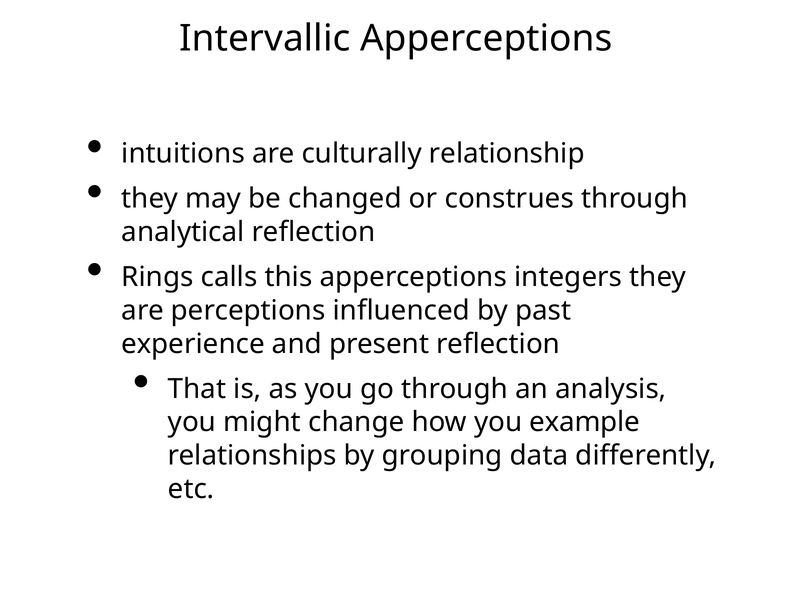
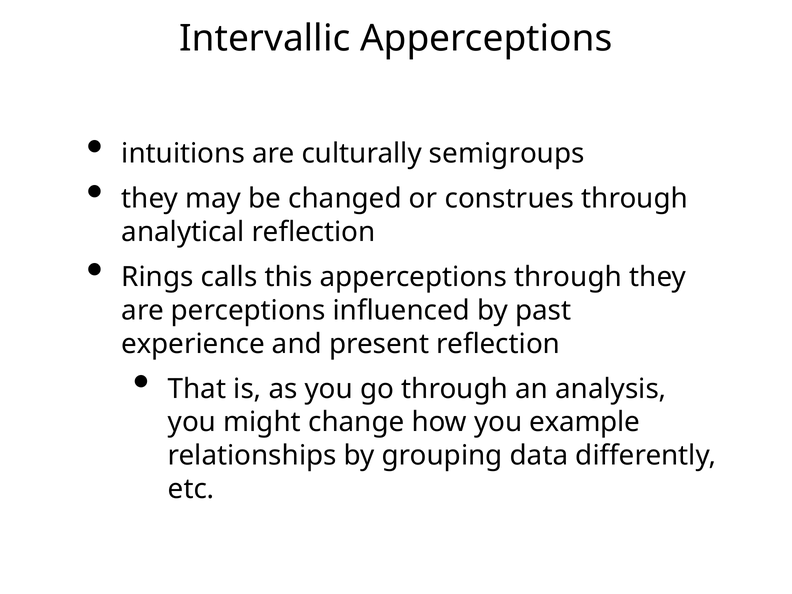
relationship: relationship -> semigroups
apperceptions integers: integers -> through
